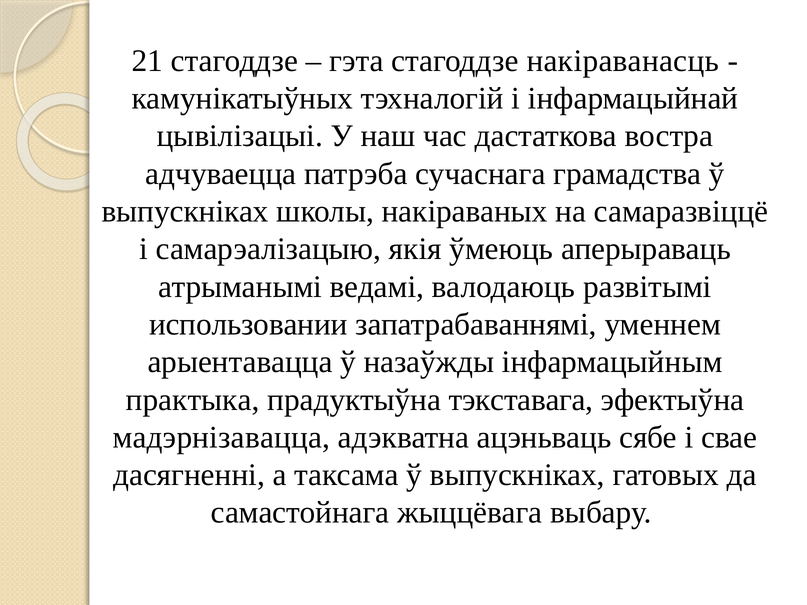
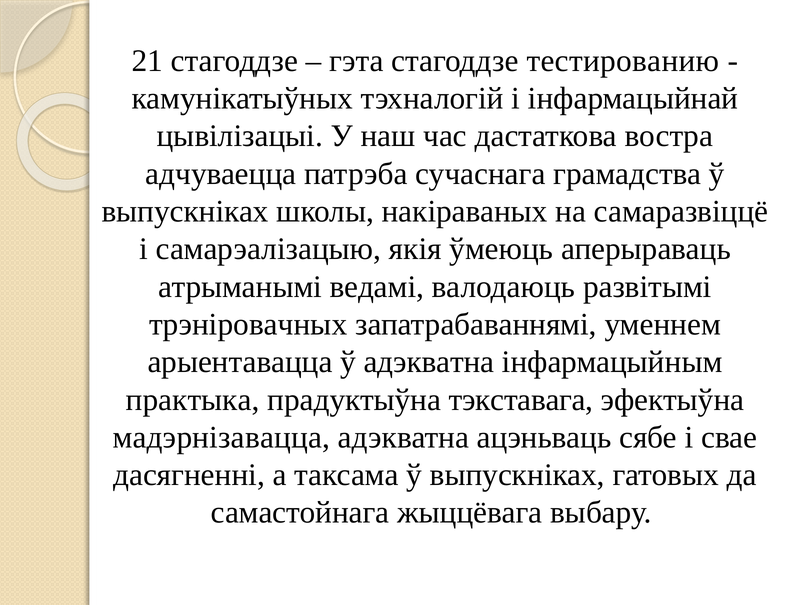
накіраванасць: накіраванасць -> тестированию
использовании: использовании -> трэніровачных
ў назаўжды: назаўжды -> адэкватна
